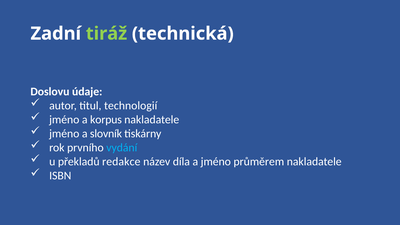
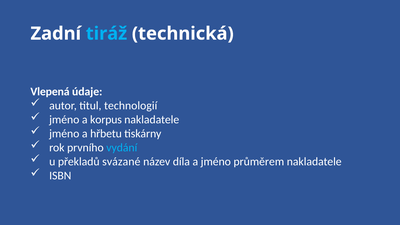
tiráž colour: light green -> light blue
Doslovu: Doslovu -> Vlepená
slovník: slovník -> hřbetu
redakce: redakce -> svázané
